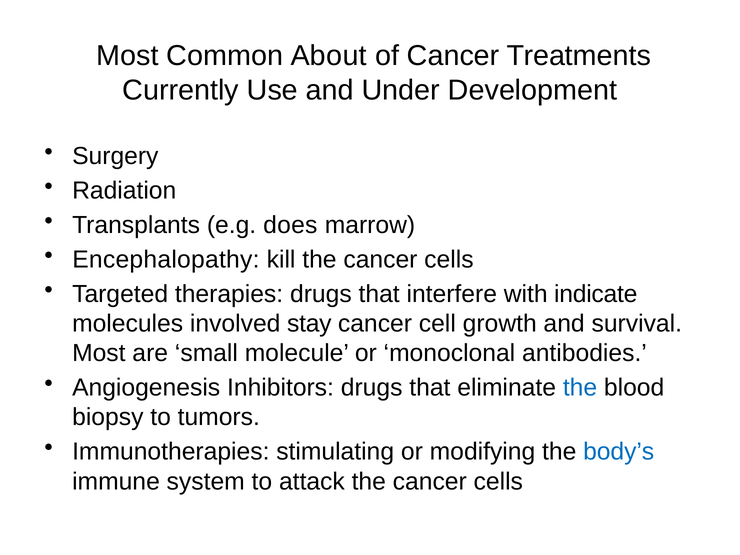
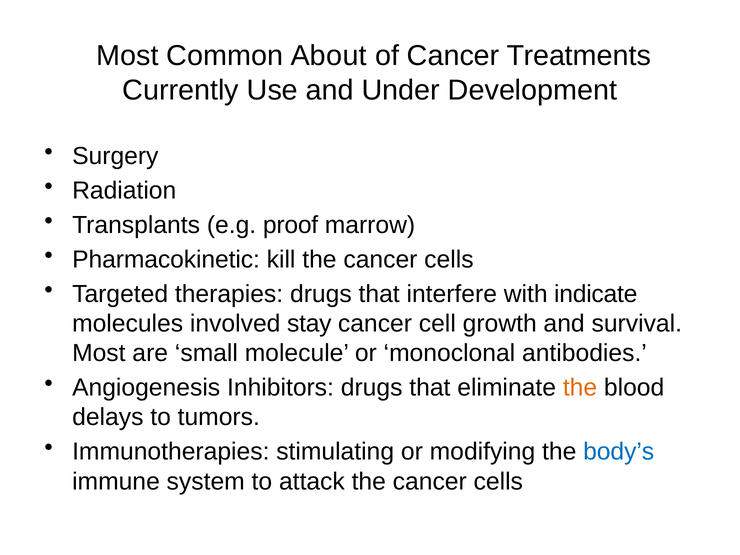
does: does -> proof
Encephalopathy: Encephalopathy -> Pharmacokinetic
the at (580, 388) colour: blue -> orange
biopsy: biopsy -> delays
